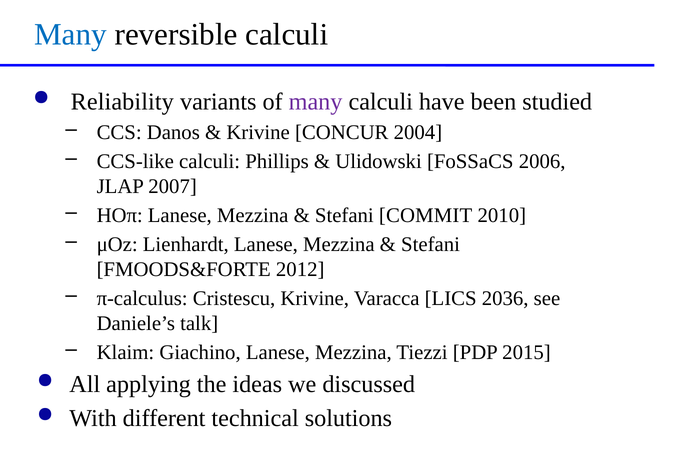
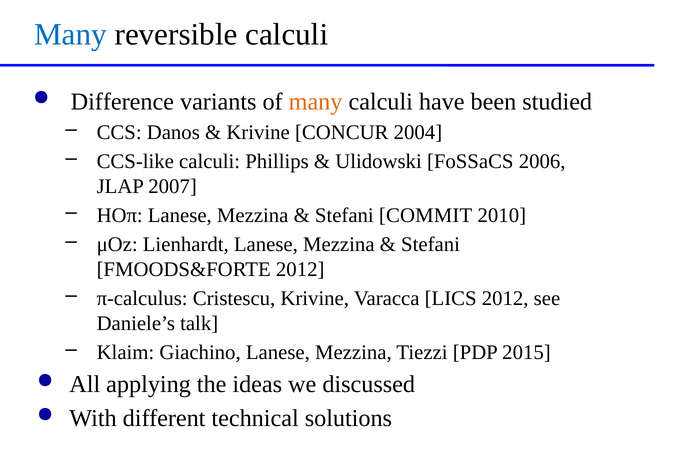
Reliability: Reliability -> Difference
many at (316, 102) colour: purple -> orange
LICS 2036: 2036 -> 2012
